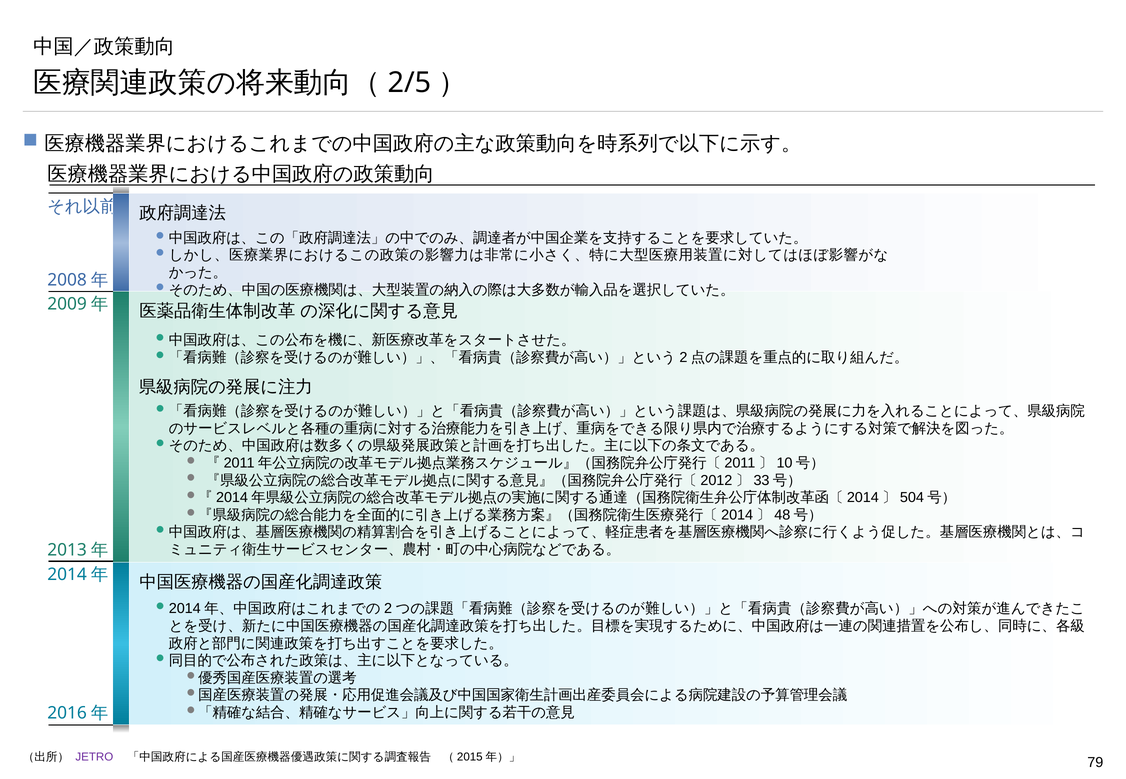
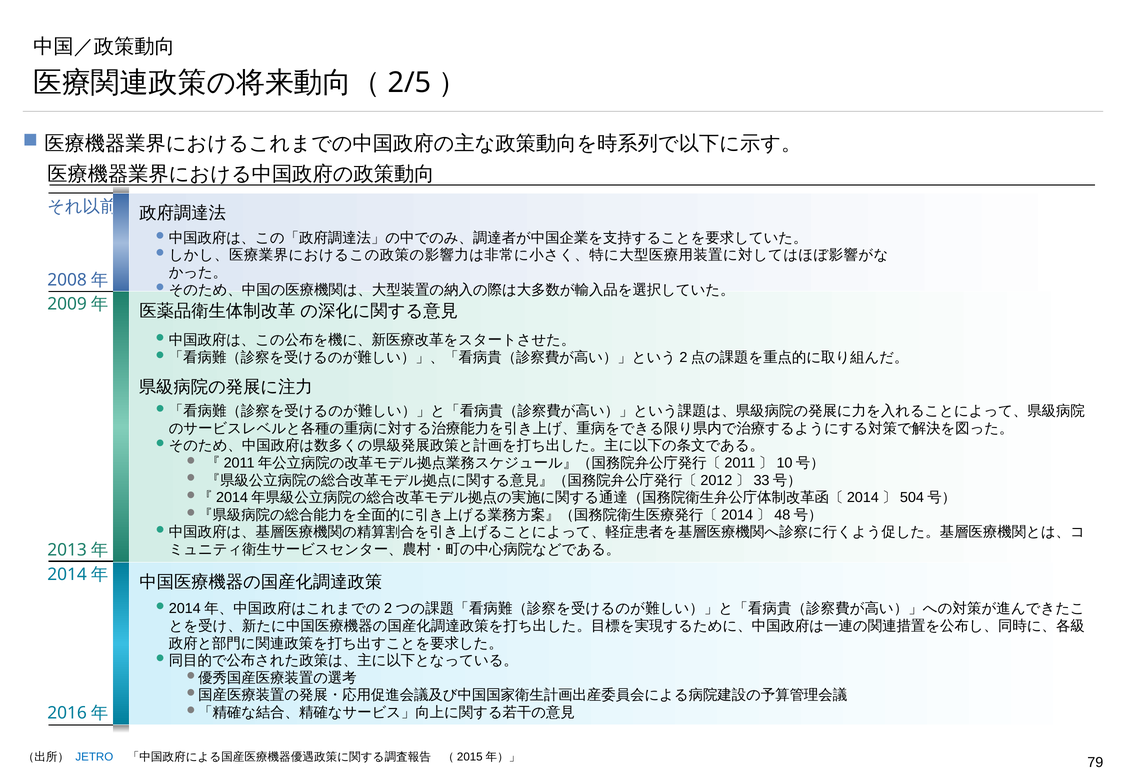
JETRO colour: purple -> blue
